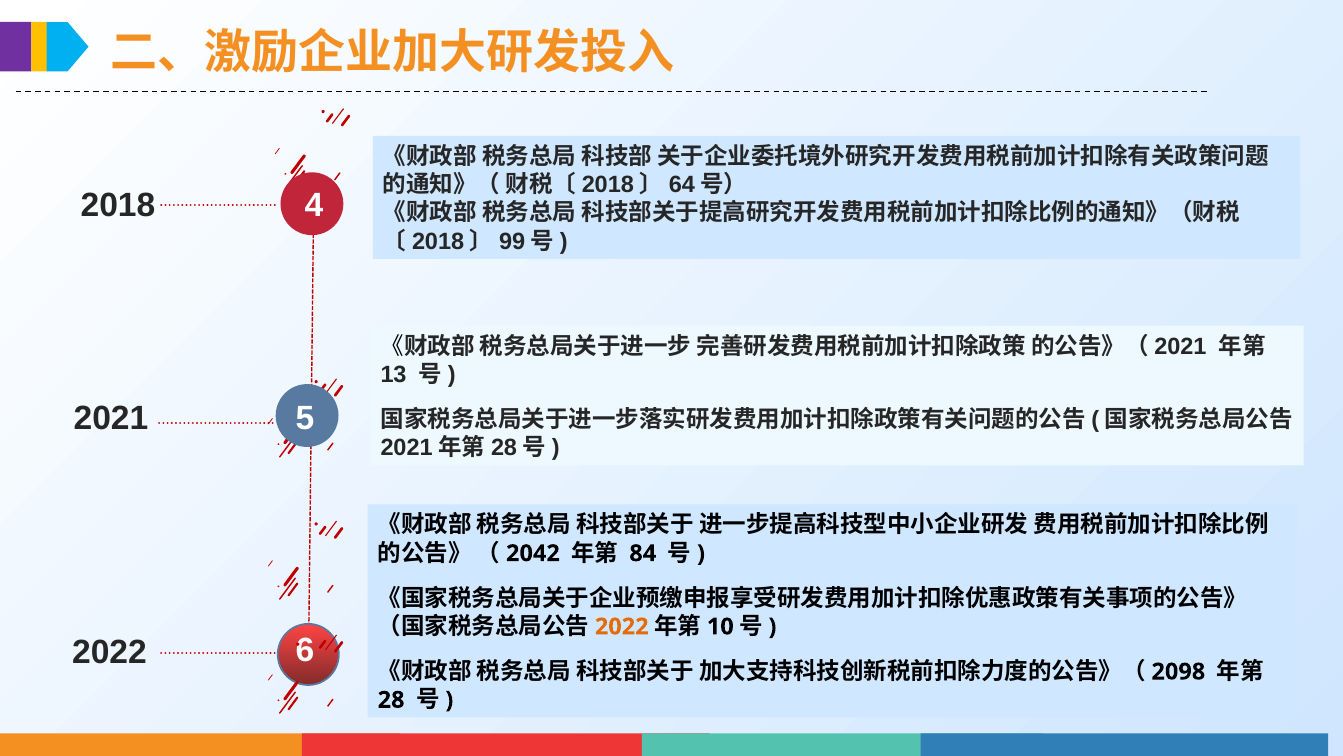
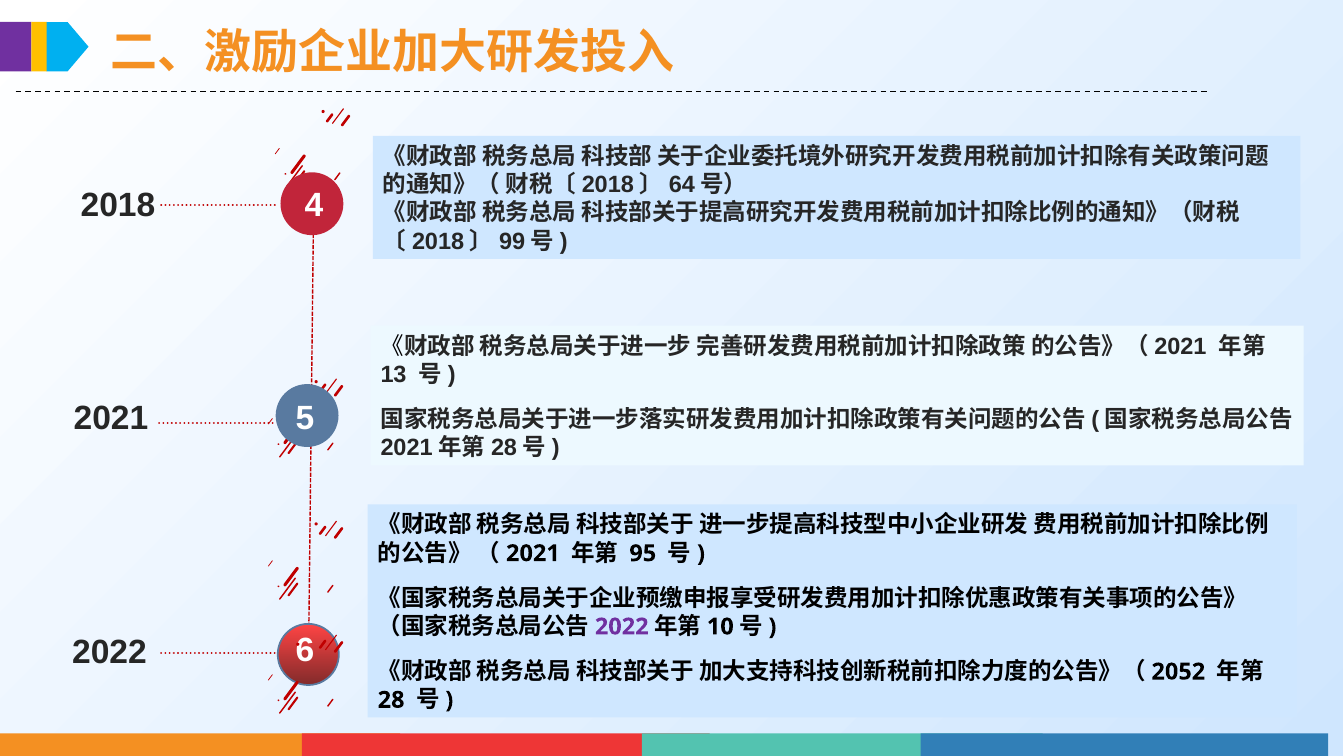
2042 at (533, 553): 2042 -> 2021
84: 84 -> 95
2022 at (622, 626) colour: orange -> purple
2098: 2098 -> 2052
